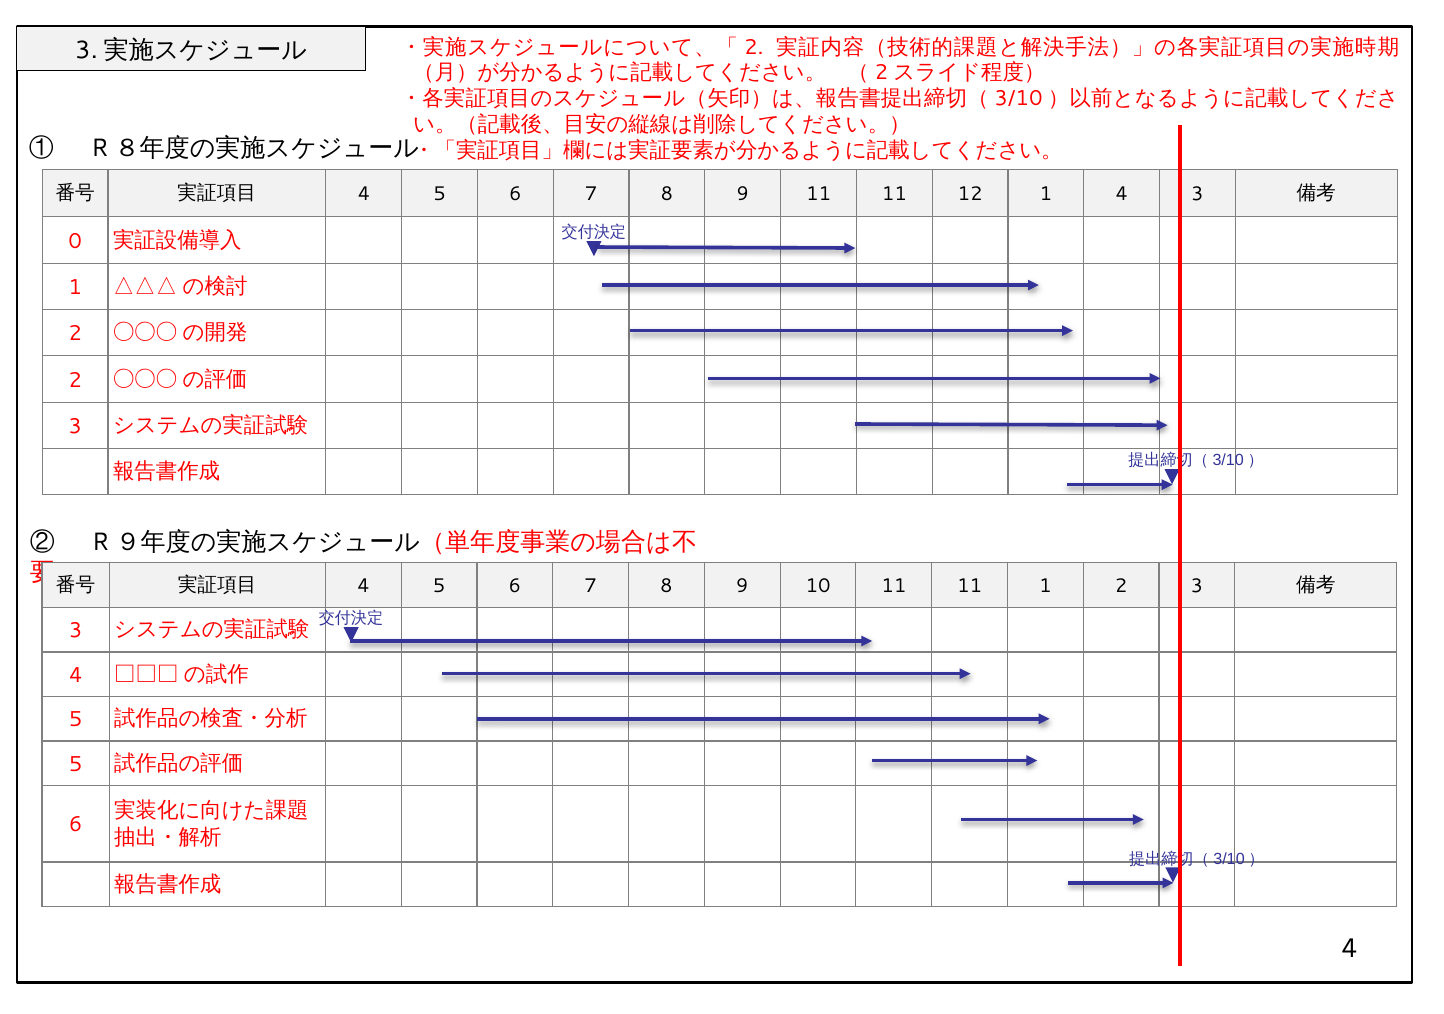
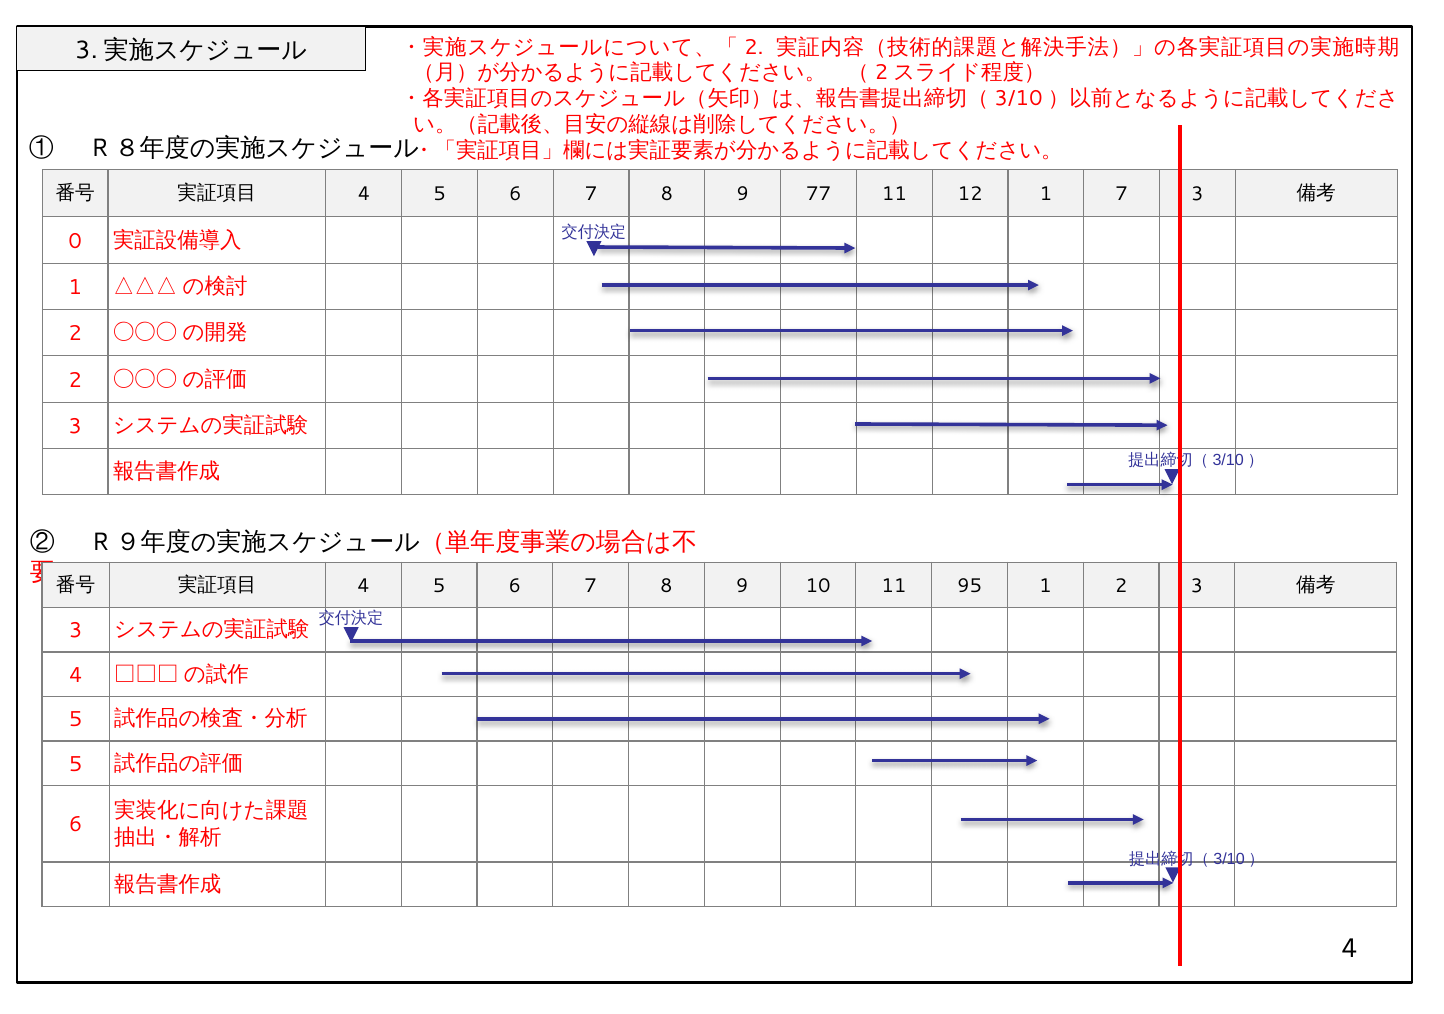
9 11: 11 -> 77
1 4: 4 -> 7
10 11 11: 11 -> 95
